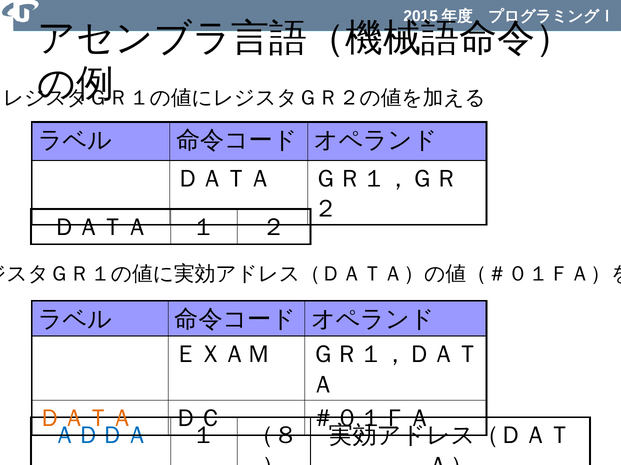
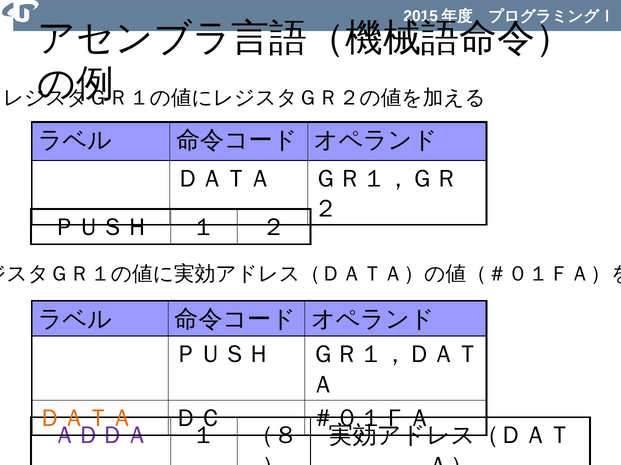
ＤＡＴＡ at (101, 228): ＤＡＴＡ -> ＰＵＳＨ
ＥＸＡＭ at (223, 355): ＥＸＡＭ -> ＰＵＳＨ
ＡＤＤＡ colour: blue -> purple
